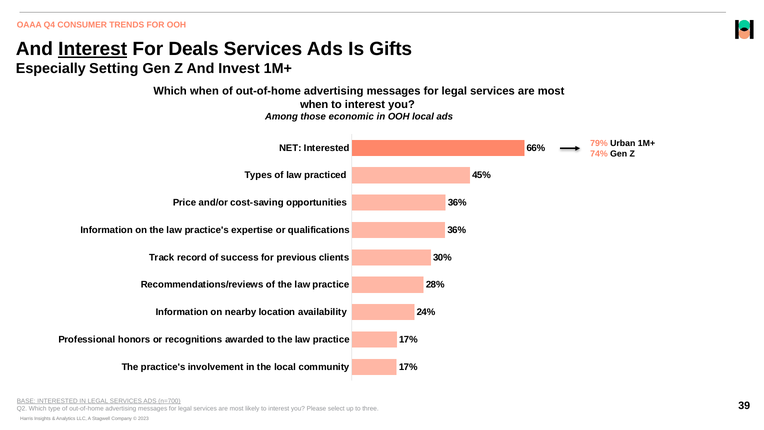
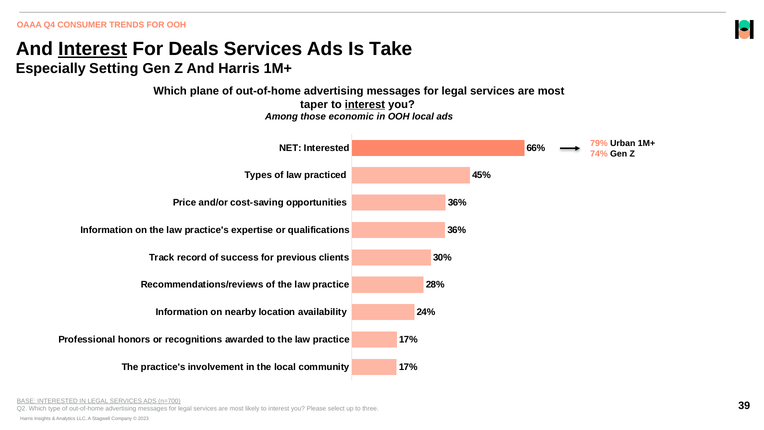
Gifts: Gifts -> Take
And Invest: Invest -> Harris
Which when: when -> plane
when at (314, 104): when -> taper
interest at (365, 104) underline: none -> present
